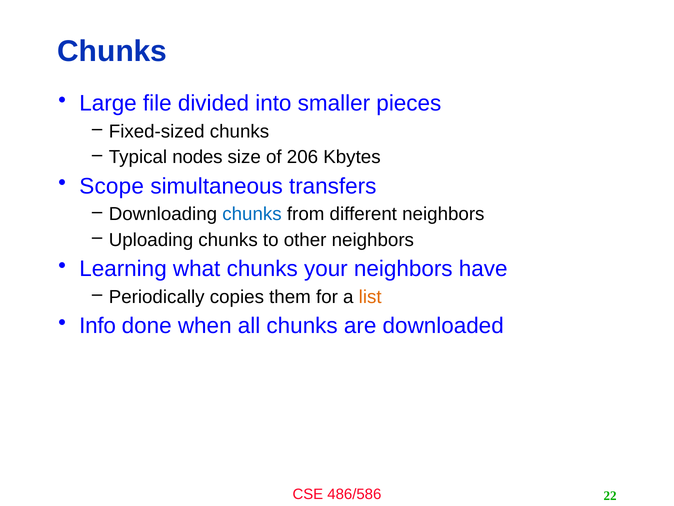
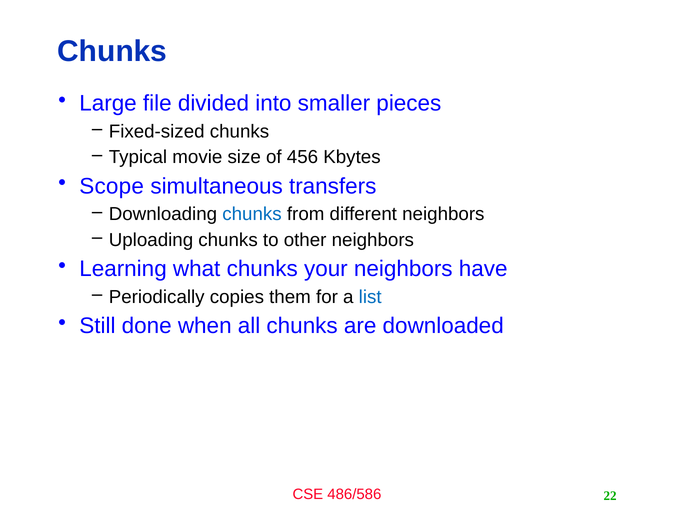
nodes: nodes -> movie
206: 206 -> 456
list colour: orange -> blue
Info: Info -> Still
